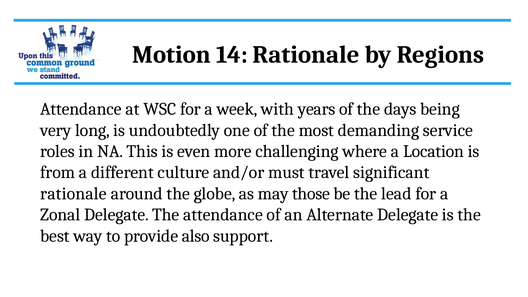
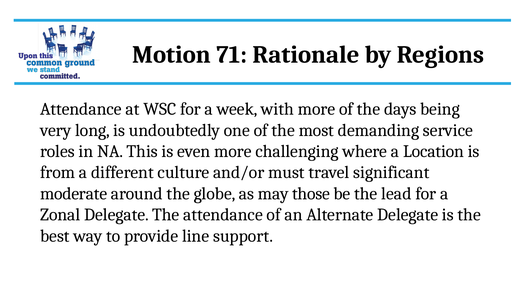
14: 14 -> 71
with years: years -> more
rationale at (73, 194): rationale -> moderate
also: also -> line
